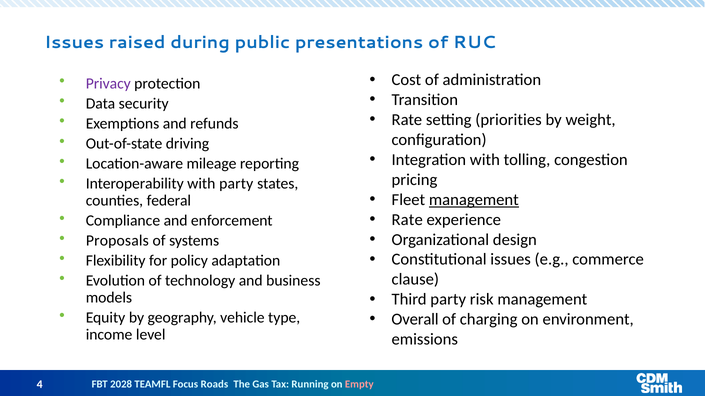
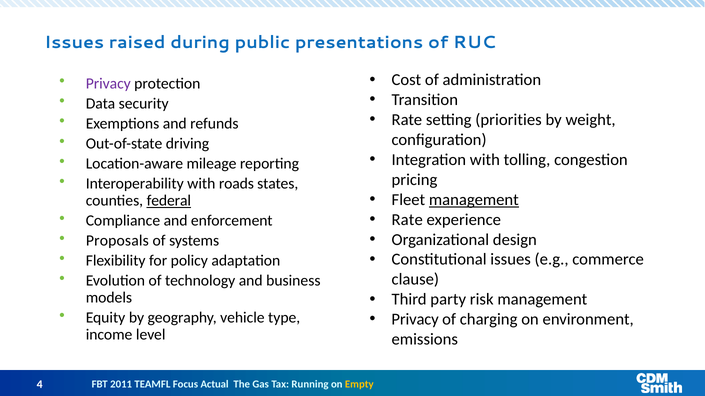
with party: party -> roads
federal underline: none -> present
Overall at (415, 320): Overall -> Privacy
2028: 2028 -> 2011
Roads: Roads -> Actual
Empty colour: pink -> yellow
